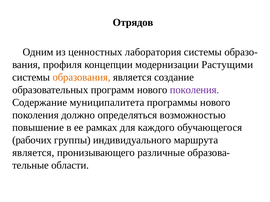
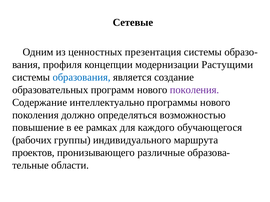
Отрядов: Отрядов -> Сетевые
лаборатория: лаборатория -> презентация
образования colour: orange -> blue
муниципалитета: муниципалитета -> интеллектуально
является at (33, 153): является -> проектов
